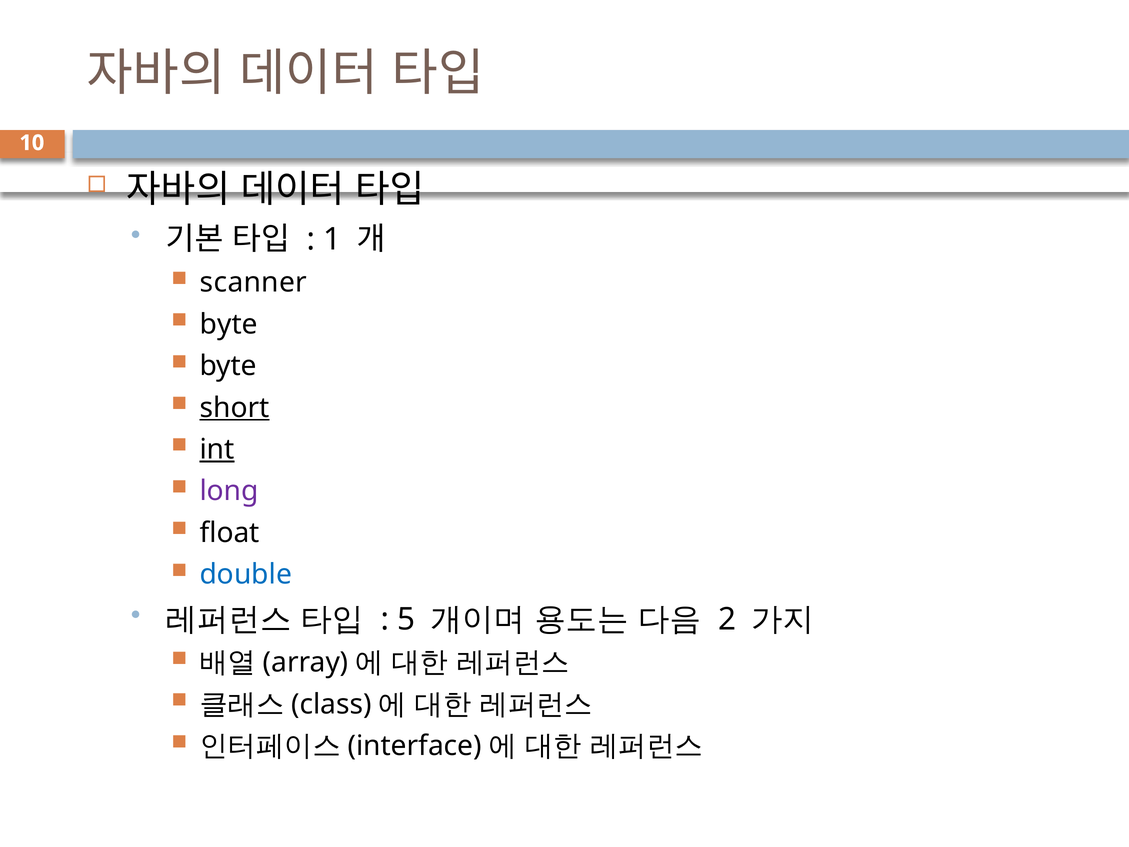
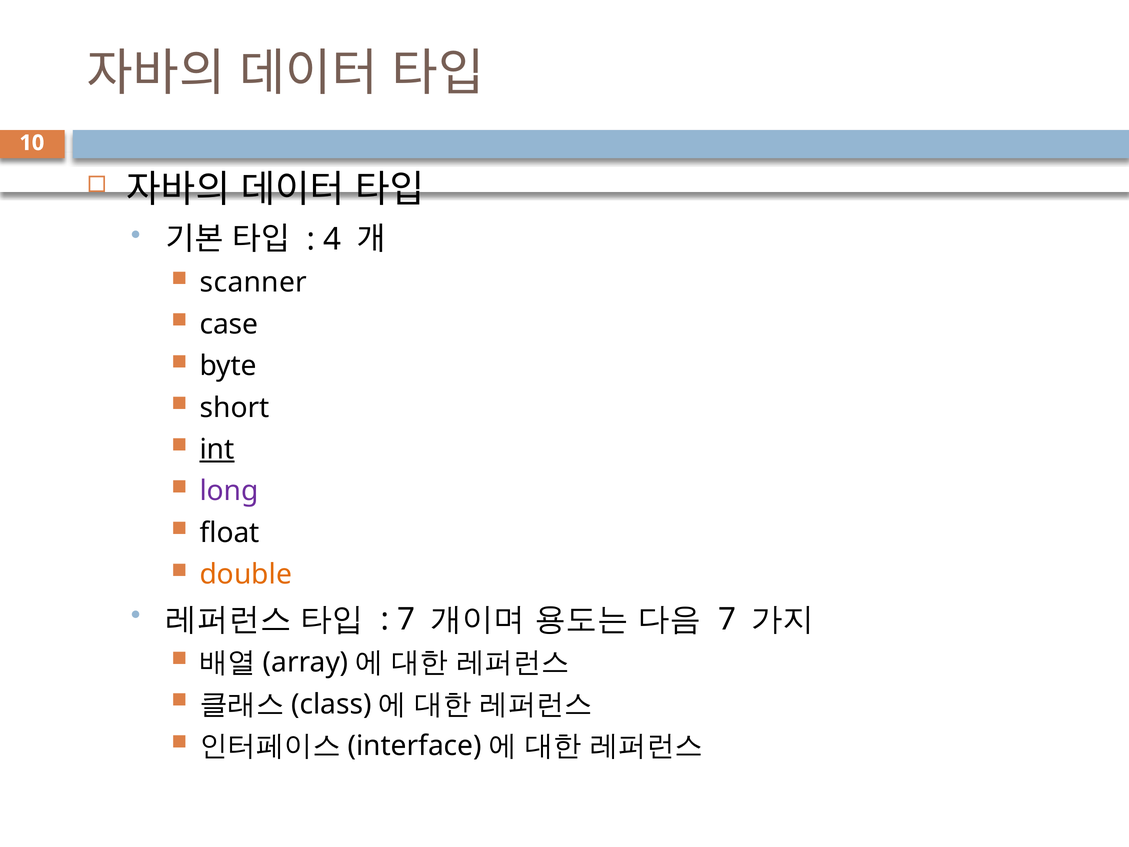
1: 1 -> 4
byte at (229, 324): byte -> case
short underline: present -> none
double colour: blue -> orange
5 at (406, 619): 5 -> 7
2 at (727, 619): 2 -> 7
